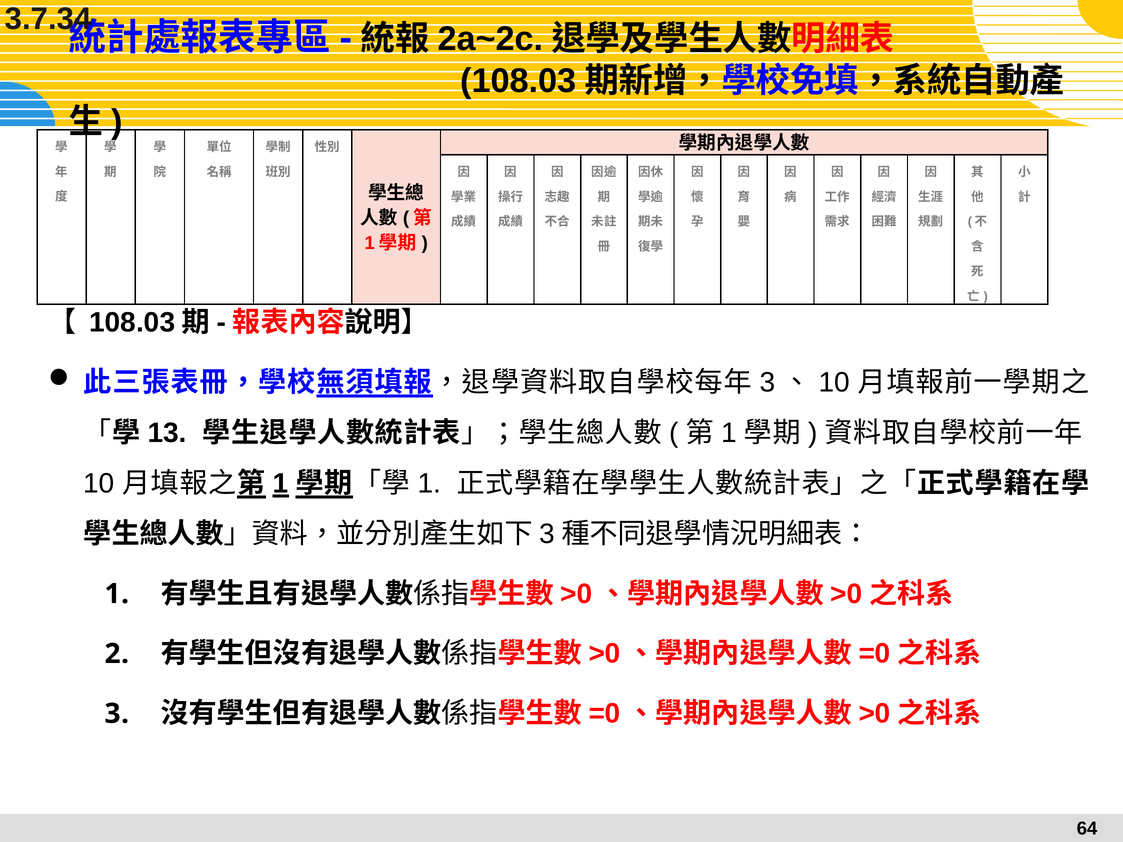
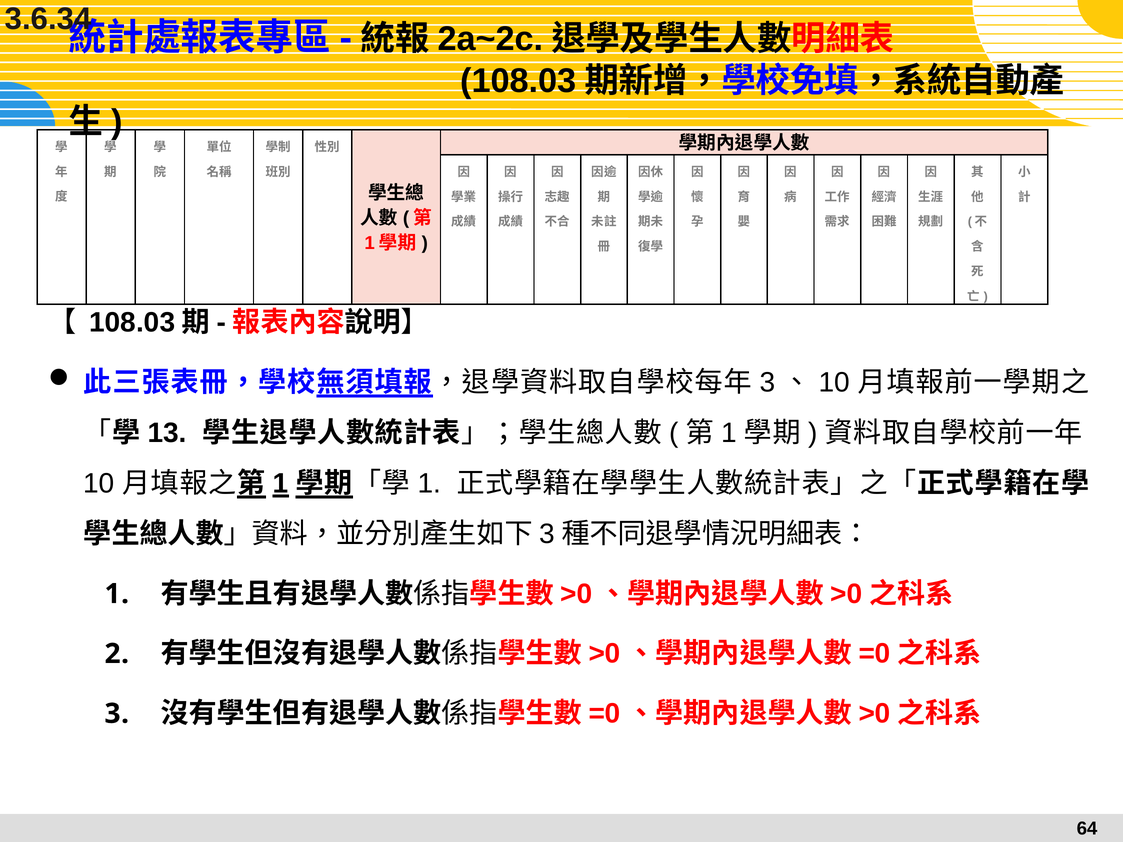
3.7.34: 3.7.34 -> 3.6.34
